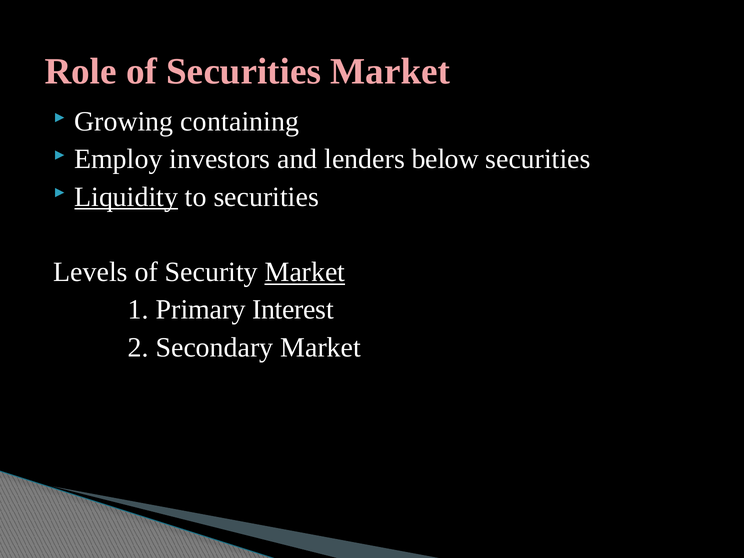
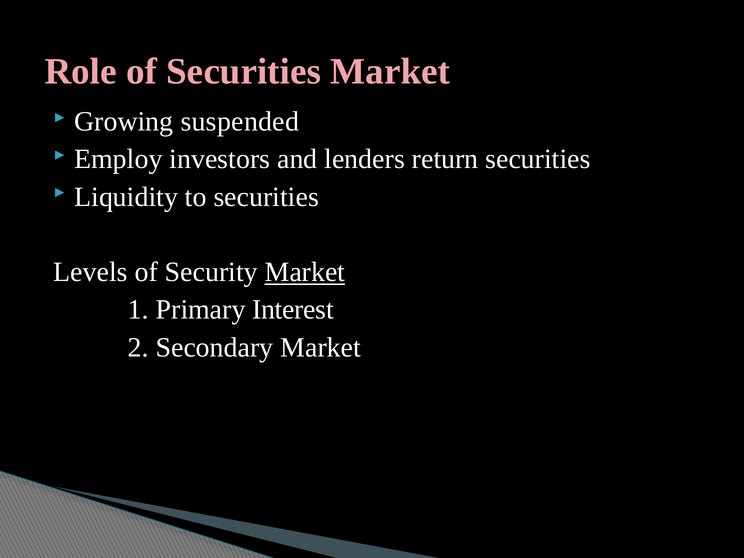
containing: containing -> suspended
below: below -> return
Liquidity underline: present -> none
